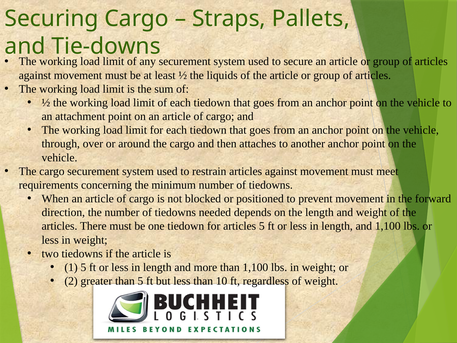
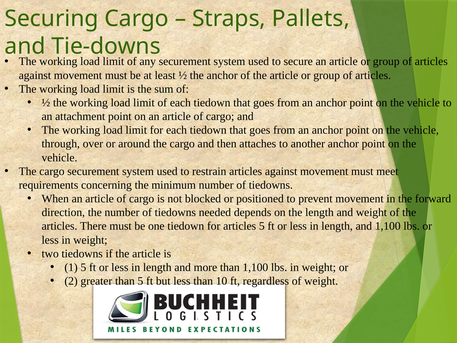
the liquids: liquids -> anchor
